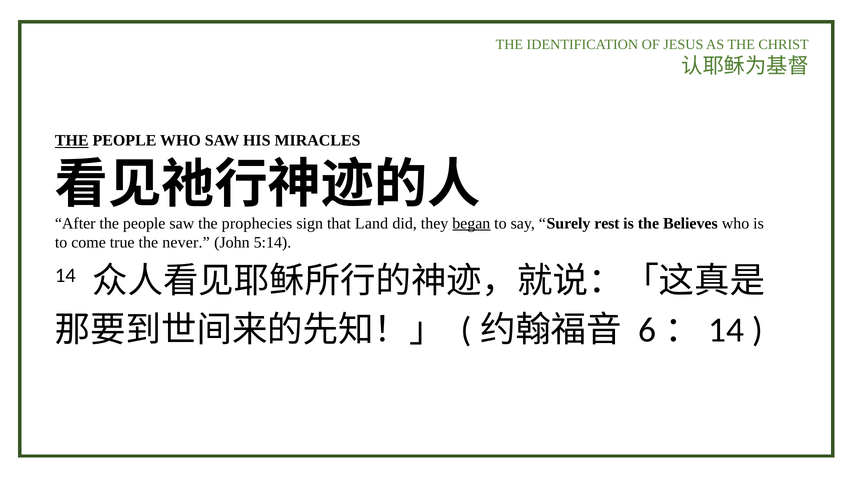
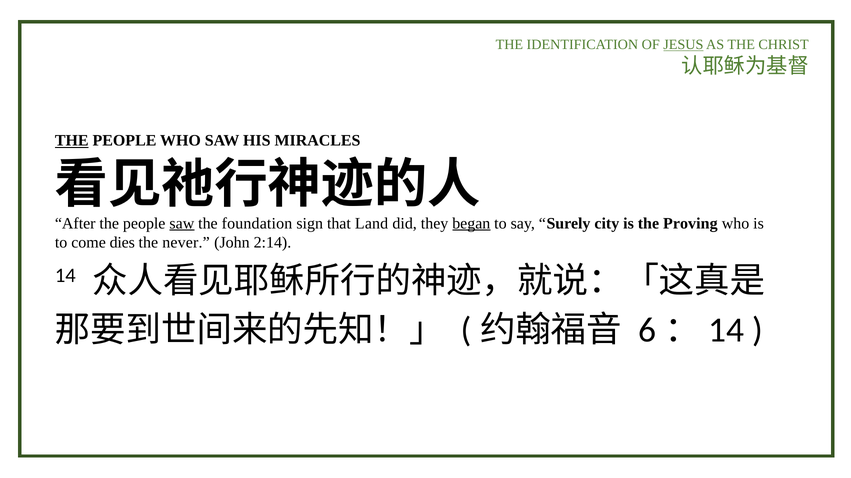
JESUS underline: none -> present
saw at (182, 224) underline: none -> present
prophecies: prophecies -> foundation
rest: rest -> city
Believes: Believes -> Proving
true: true -> dies
5:14: 5:14 -> 2:14
